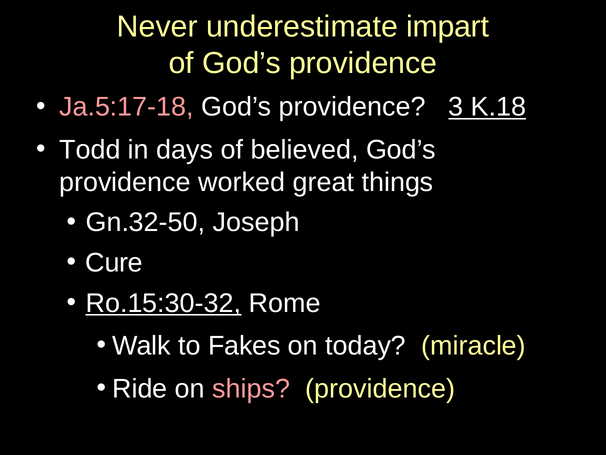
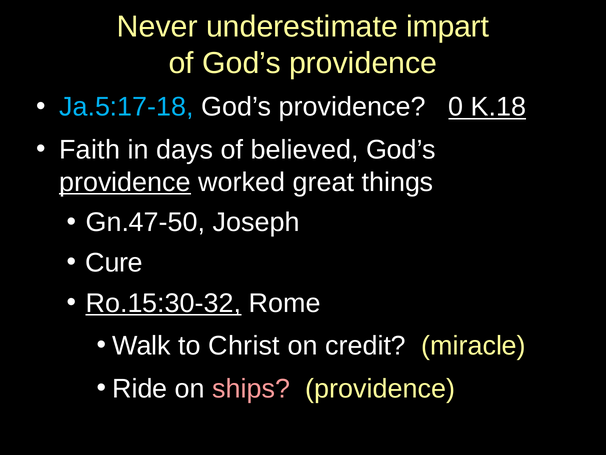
Ja.5:17-18 colour: pink -> light blue
3: 3 -> 0
Todd: Todd -> Faith
providence at (125, 182) underline: none -> present
Gn.32-50: Gn.32-50 -> Gn.47-50
Fakes: Fakes -> Christ
today: today -> credit
